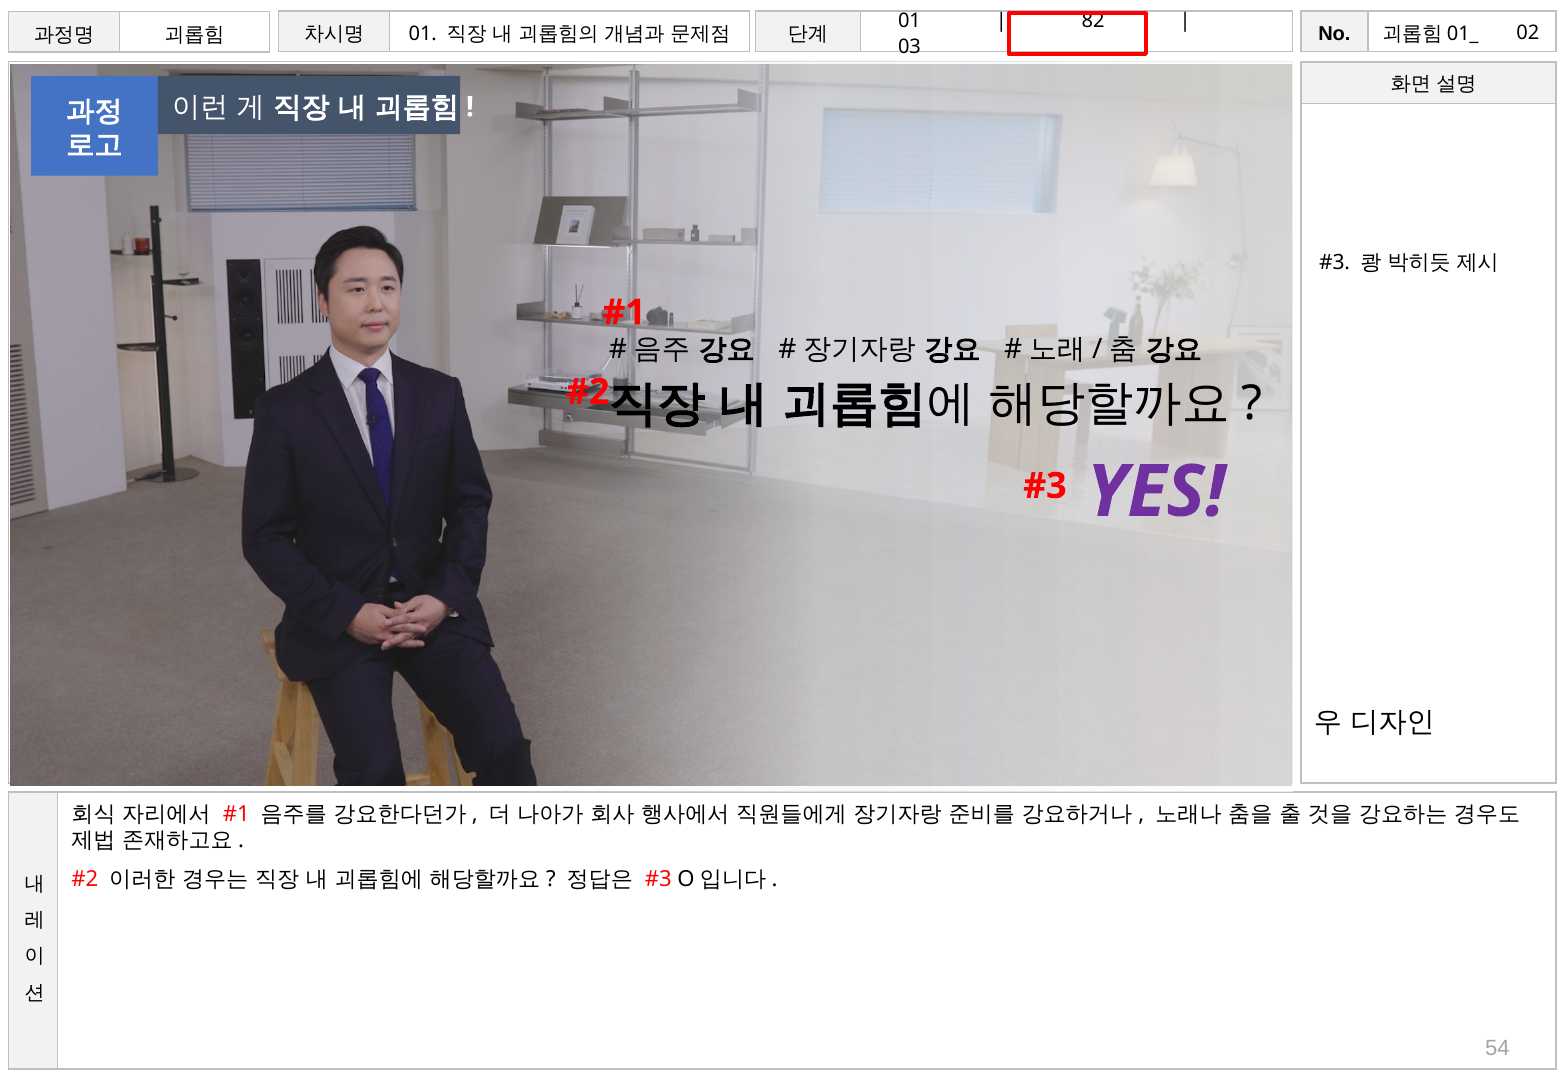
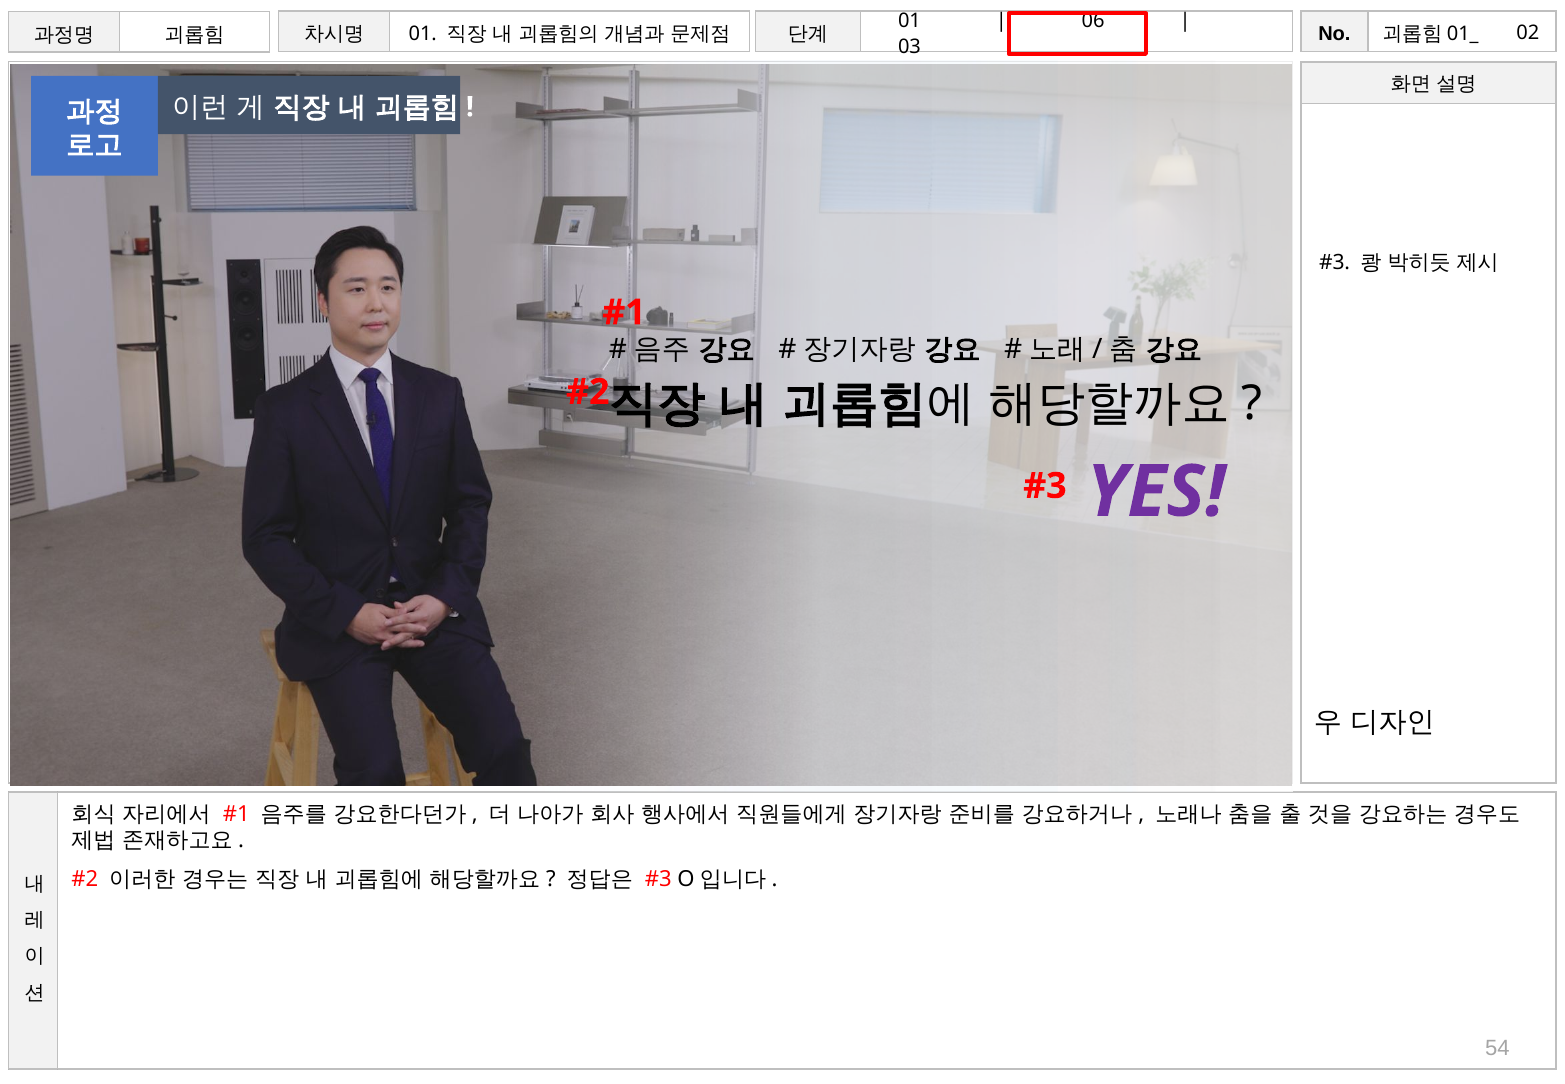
82: 82 -> 06
